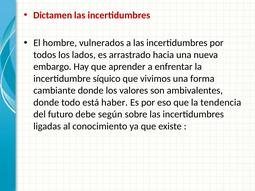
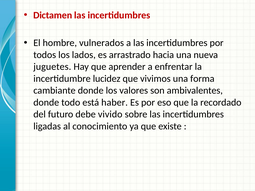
embargo: embargo -> juguetes
síquico: síquico -> lucidez
tendencia: tendencia -> recordado
según: según -> vivido
